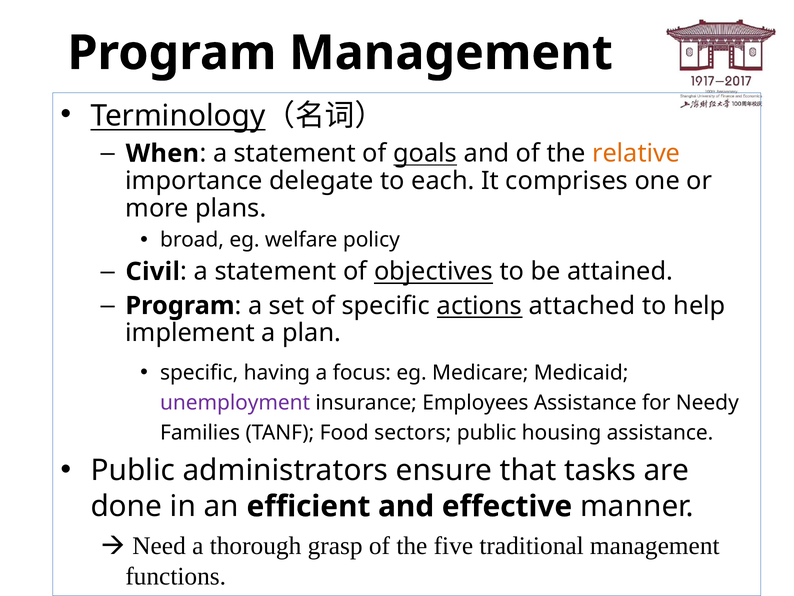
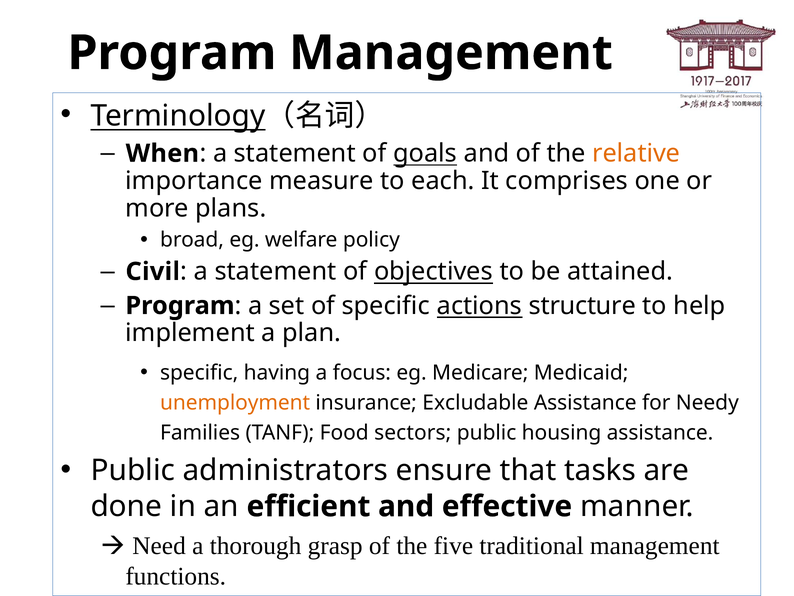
delegate: delegate -> measure
attached: attached -> structure
unemployment colour: purple -> orange
Employees: Employees -> Excludable
